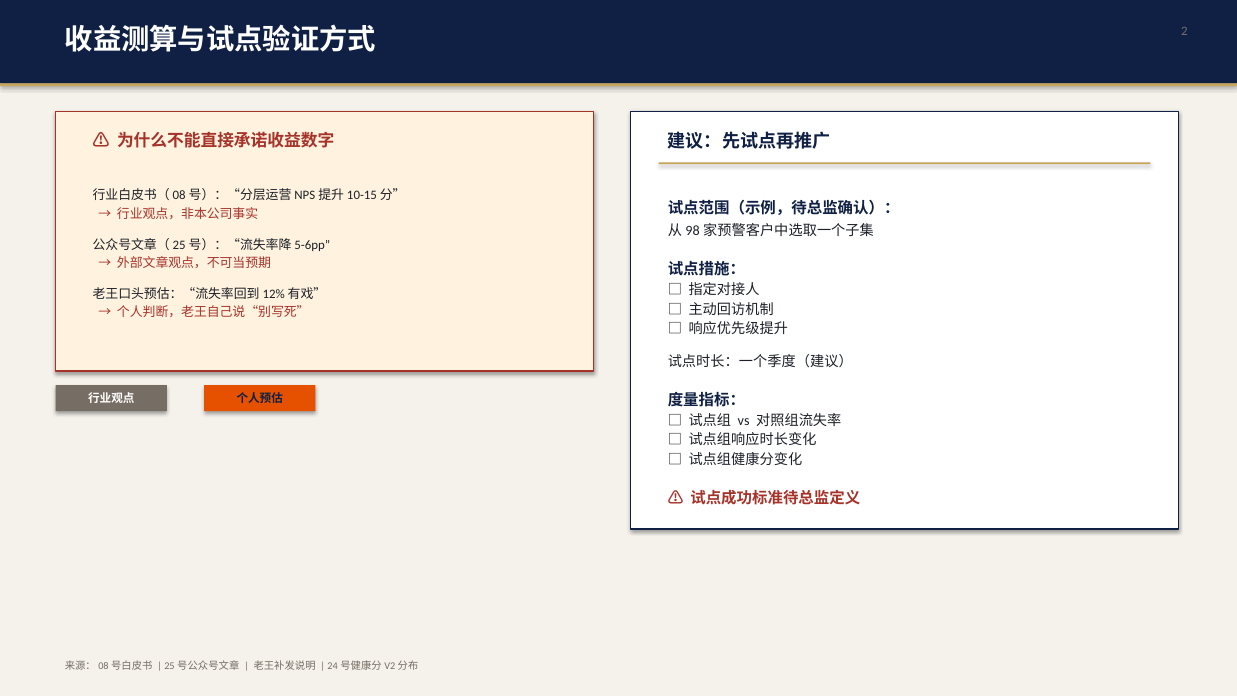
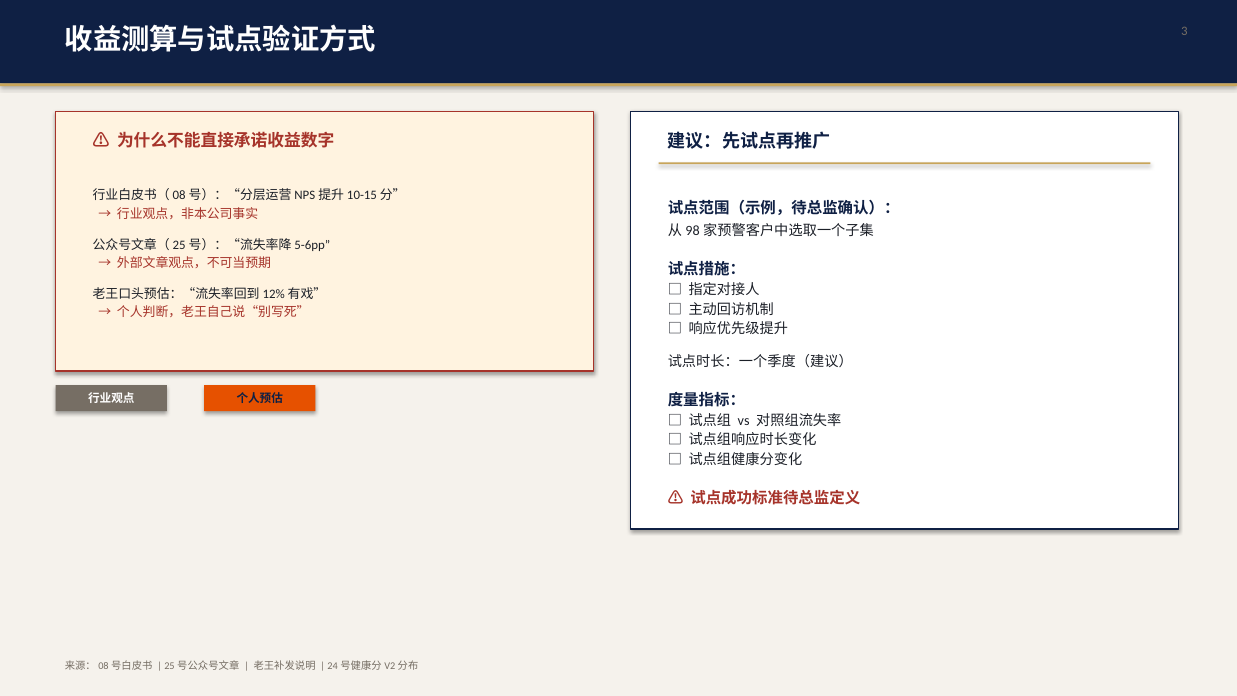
2: 2 -> 3
